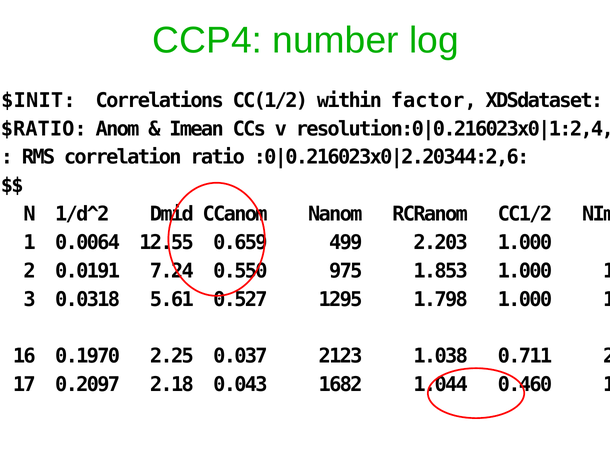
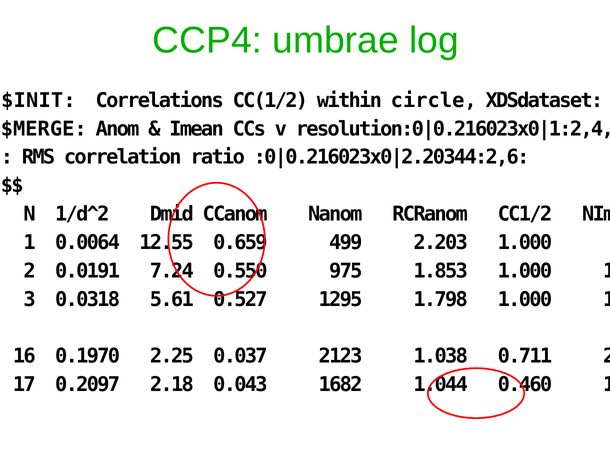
number: number -> umbrae
factor: factor -> circle
$RATIO: $RATIO -> $MERGE
